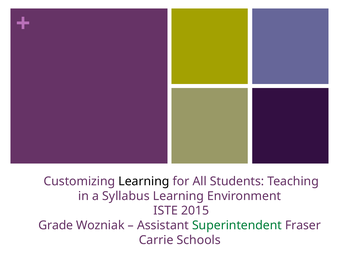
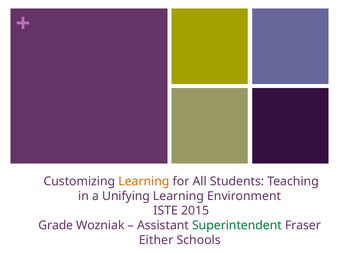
Learning at (144, 182) colour: black -> orange
Syllabus: Syllabus -> Unifying
Carrie: Carrie -> Either
